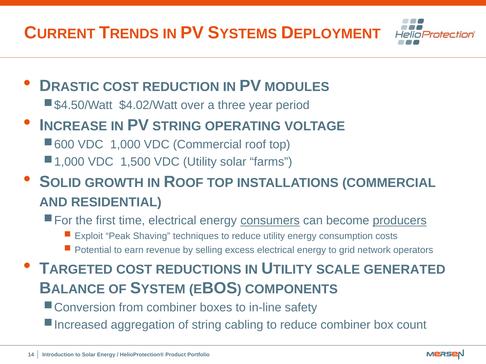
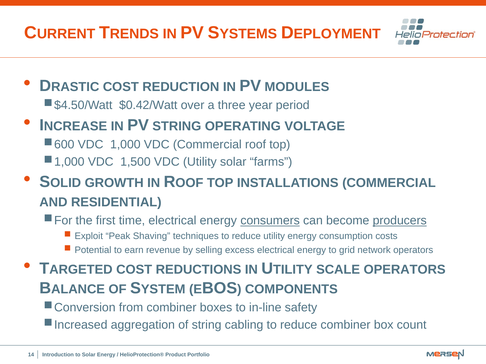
$4.02/Watt: $4.02/Watt -> $0.42/Watt
SCALE GENERATED: GENERATED -> OPERATORS
